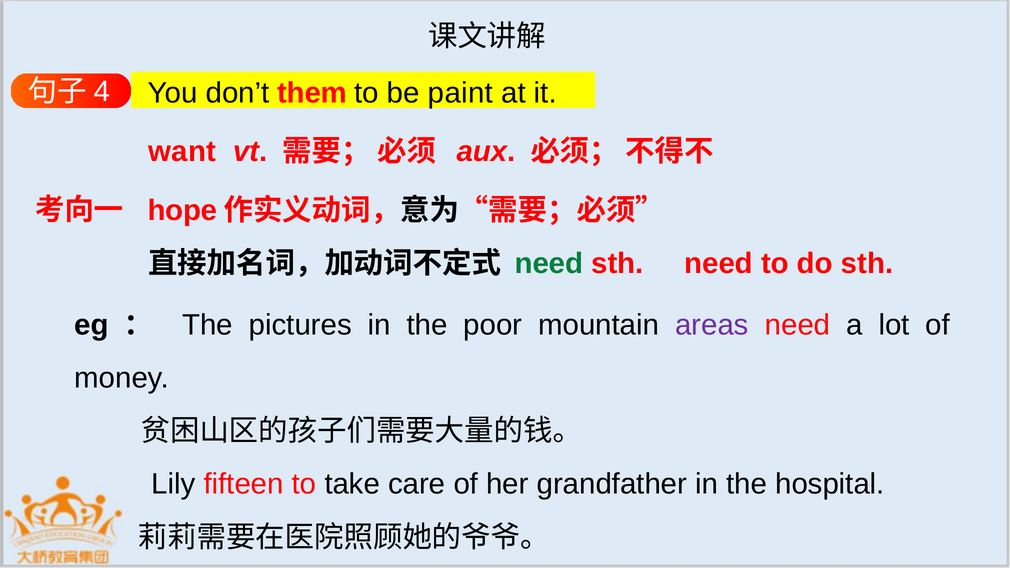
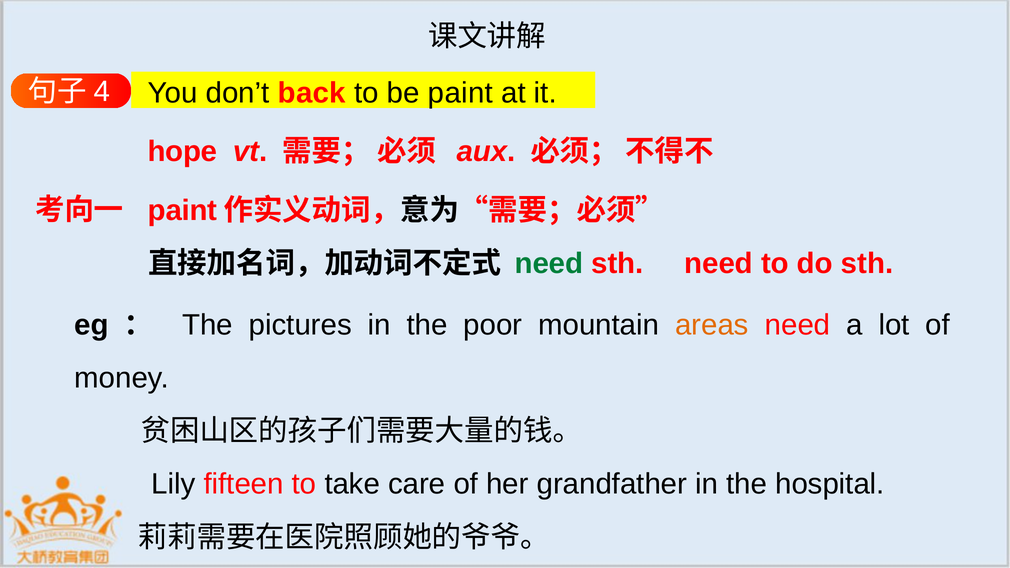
them: them -> back
want: want -> hope
hope at (182, 211): hope -> paint
areas colour: purple -> orange
